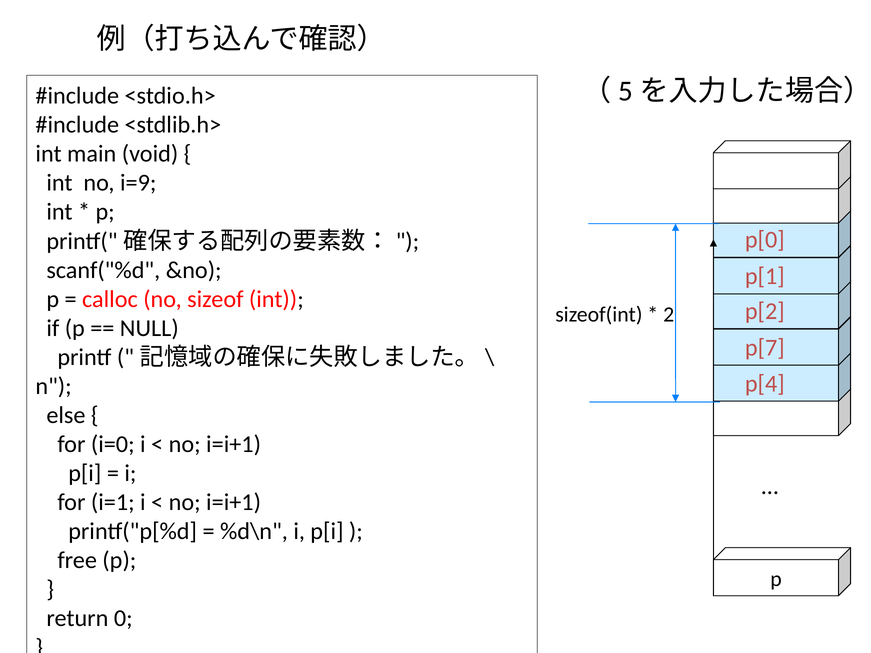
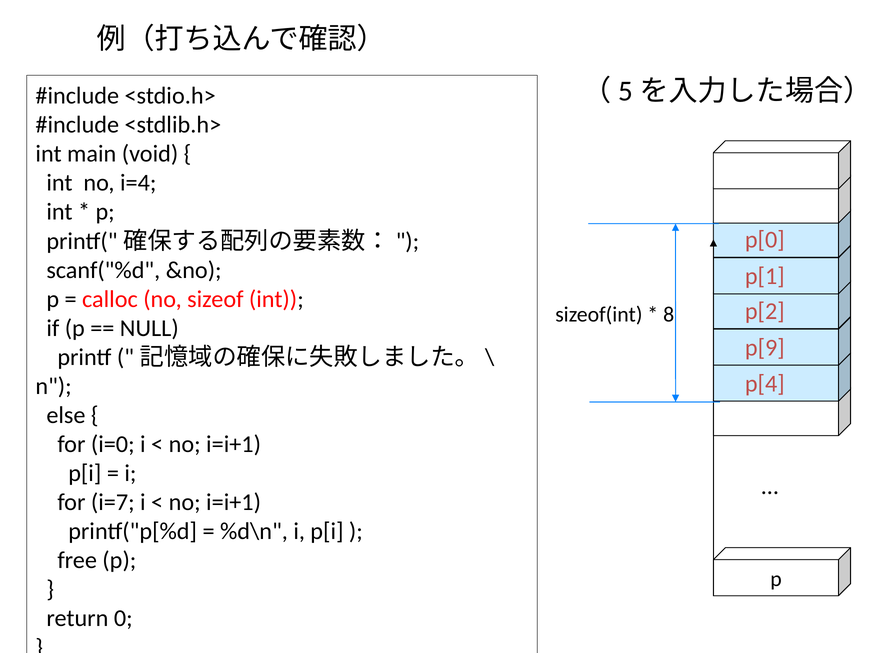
i=9: i=9 -> i=4
2: 2 -> 8
p[7: p[7 -> p[9
i=1: i=1 -> i=7
